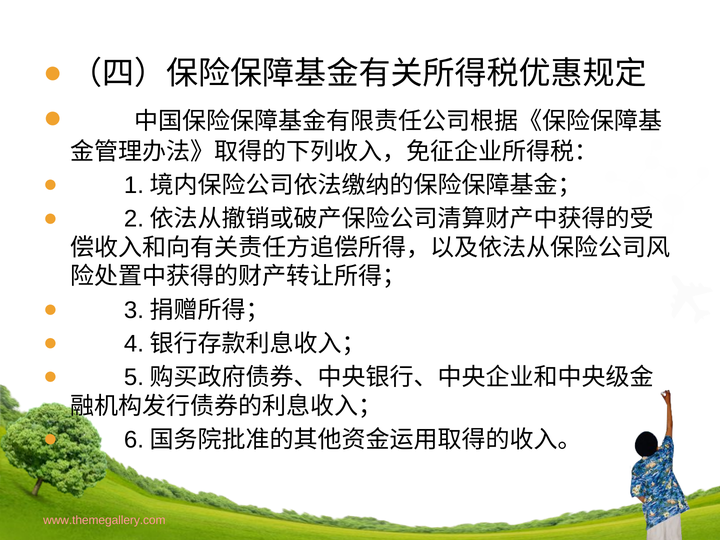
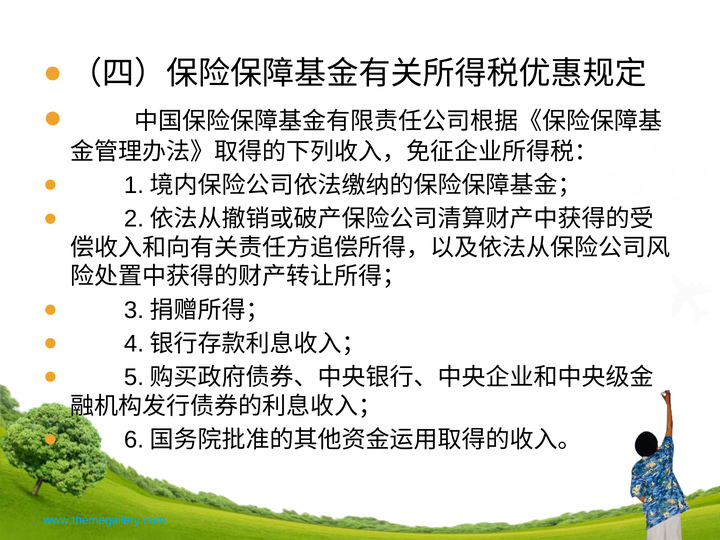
www.themegallery.com colour: pink -> light blue
